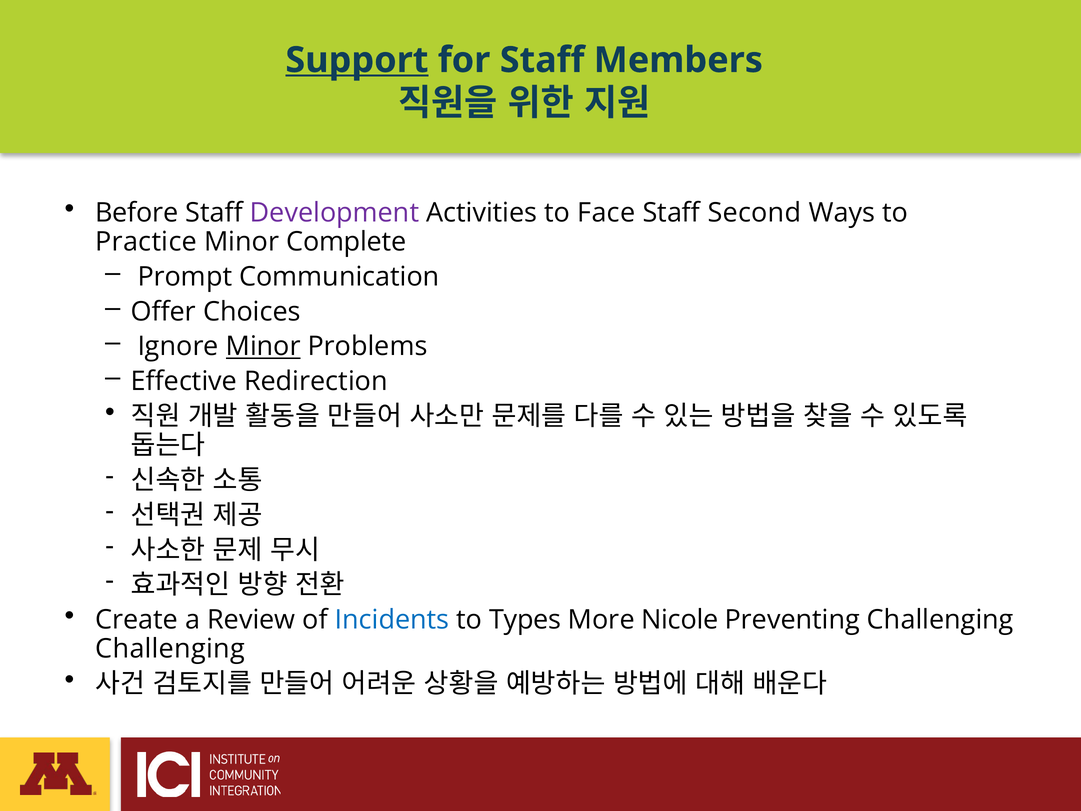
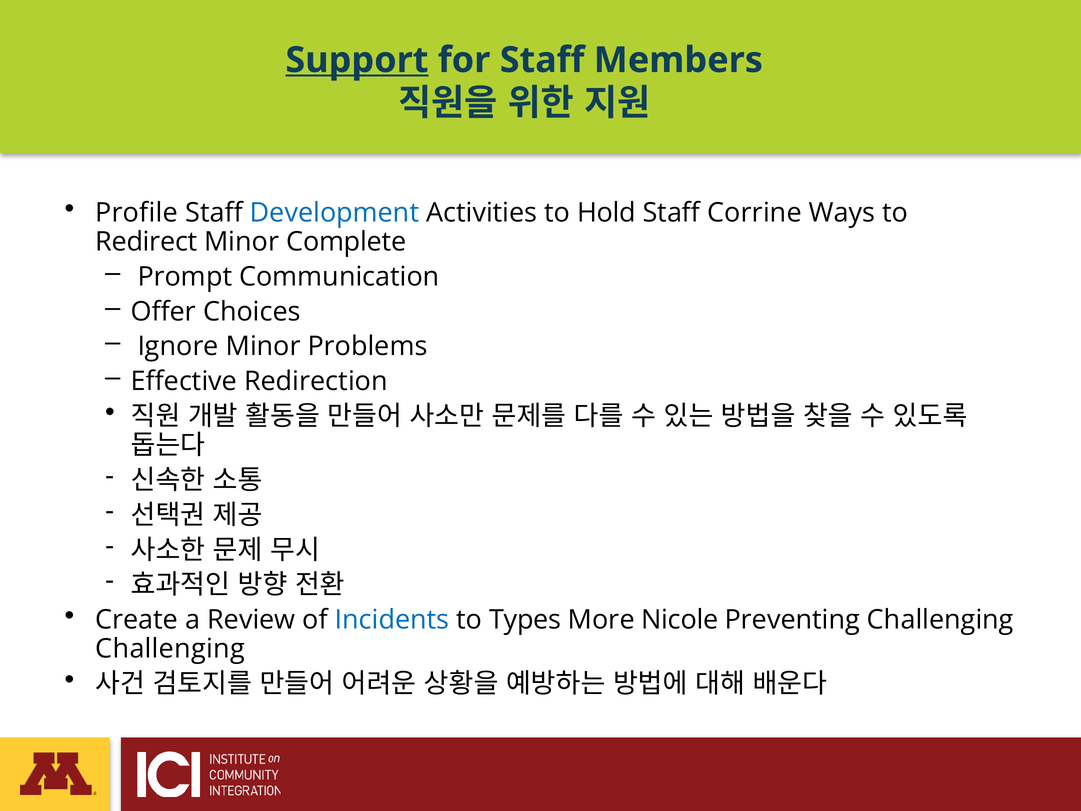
Before: Before -> Profile
Development colour: purple -> blue
Face: Face -> Hold
Second: Second -> Corrine
Practice: Practice -> Redirect
Minor at (263, 346) underline: present -> none
